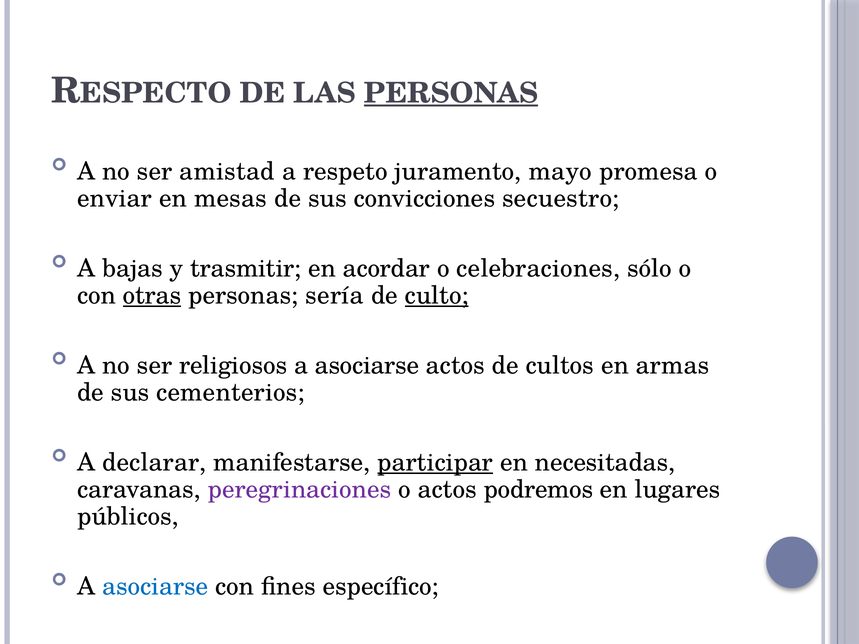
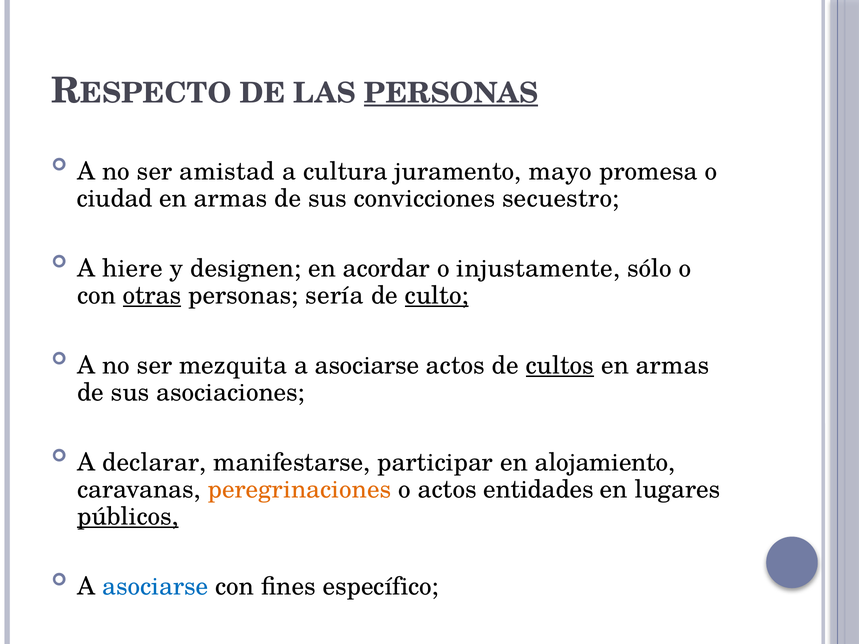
respeto: respeto -> cultura
enviar: enviar -> ciudad
mesas at (231, 198): mesas -> armas
bajas: bajas -> hiere
trasmitir: trasmitir -> designen
celebraciones: celebraciones -> injustamente
religiosos: religiosos -> mezquita
cultos underline: none -> present
cementerios: cementerios -> asociaciones
participar underline: present -> none
necesitadas: necesitadas -> alojamiento
peregrinaciones colour: purple -> orange
podremos: podremos -> entidades
públicos underline: none -> present
